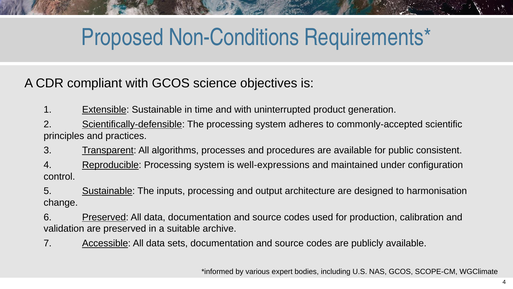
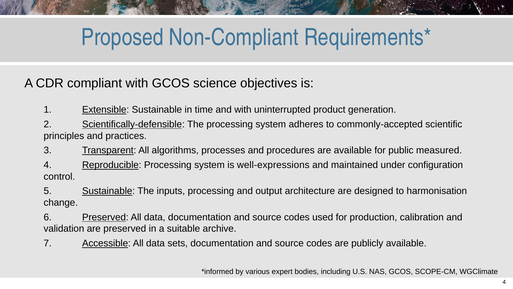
Non-Conditions: Non-Conditions -> Non-Compliant
consistent: consistent -> measured
